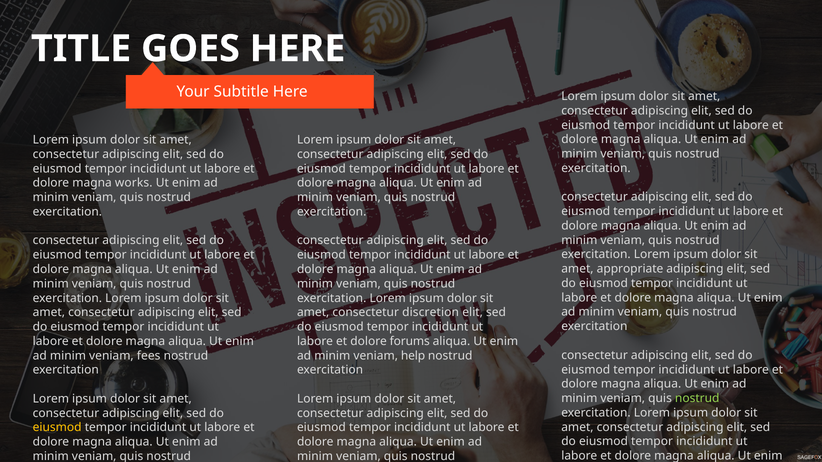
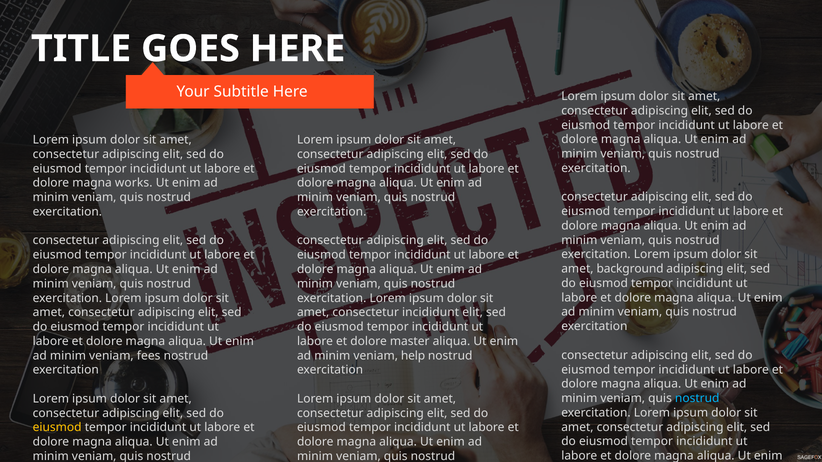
appropriate: appropriate -> background
consectetur discretion: discretion -> incididunt
forums: forums -> master
nostrud at (697, 399) colour: light green -> light blue
